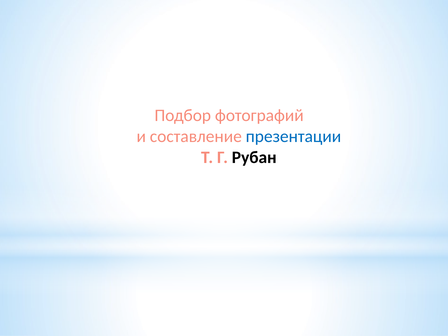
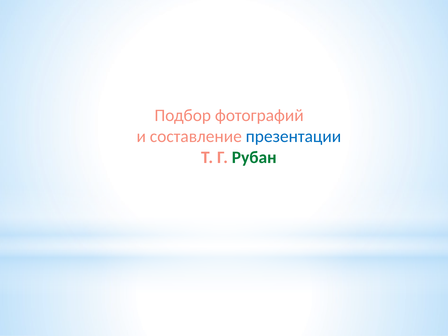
Рубан colour: black -> green
